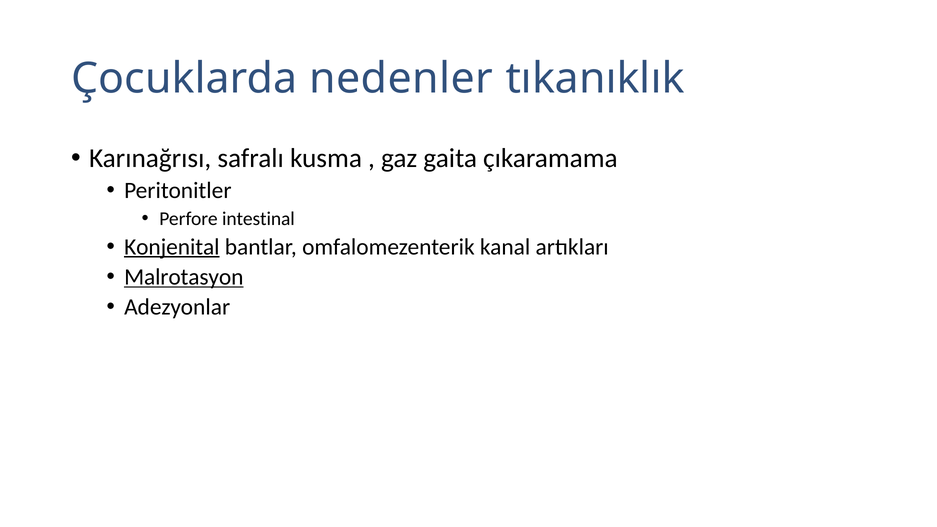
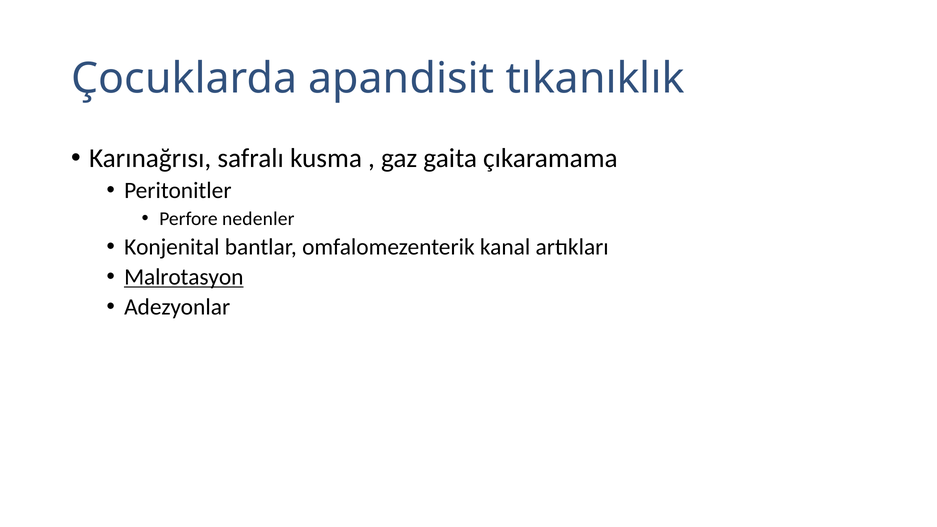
nedenler: nedenler -> apandisit
intestinal: intestinal -> nedenler
Konjenital underline: present -> none
